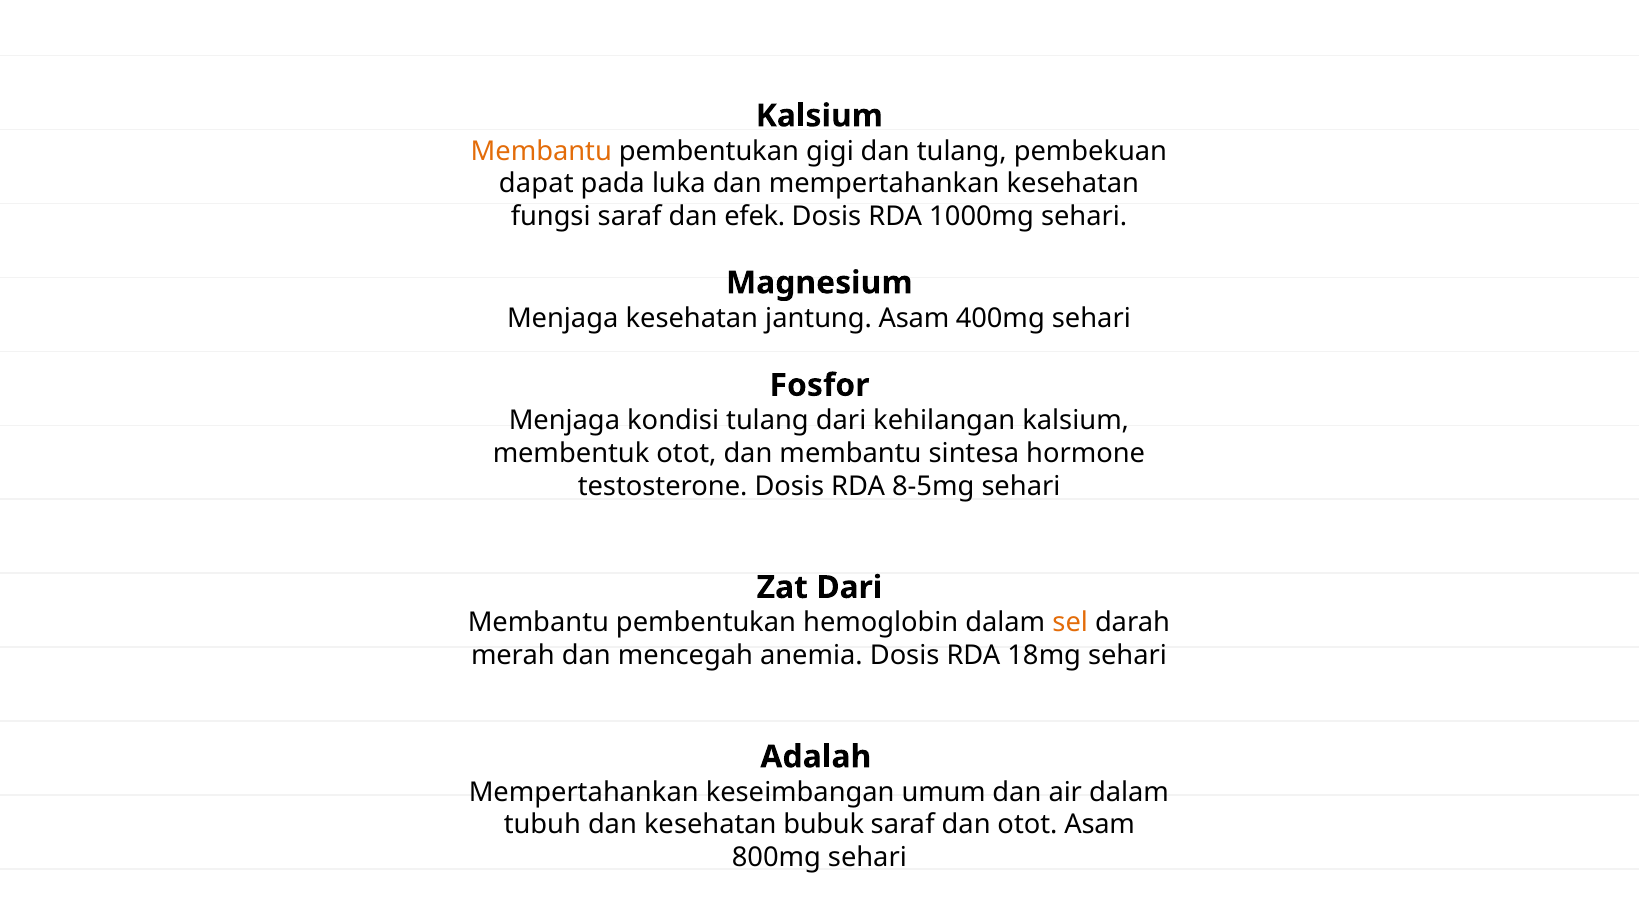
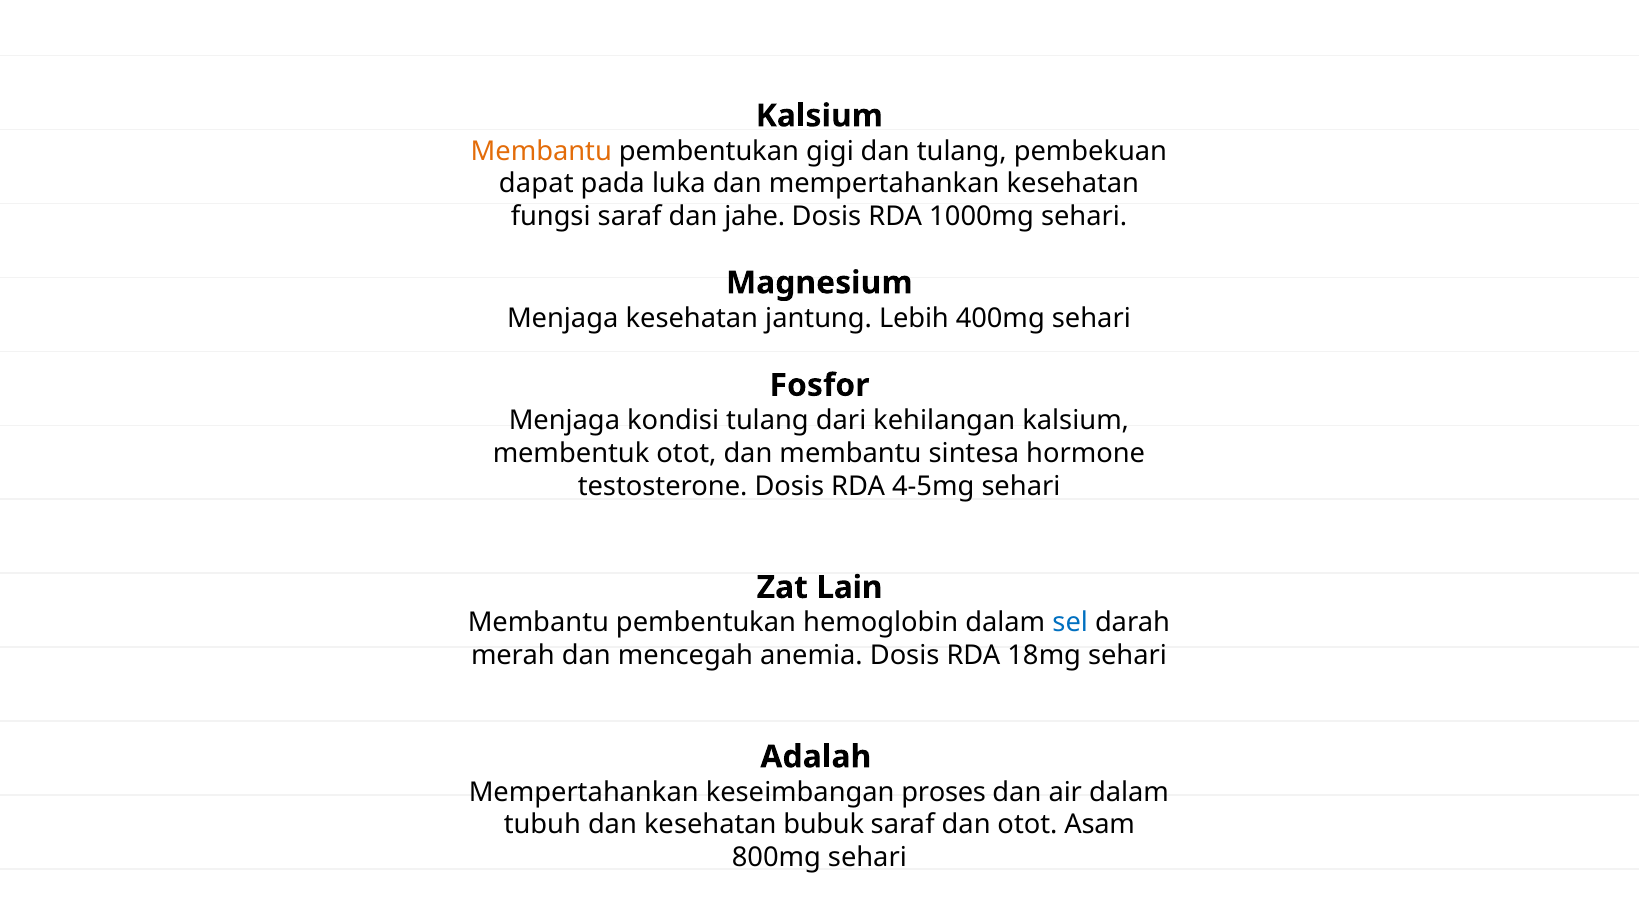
efek: efek -> jahe
jantung Asam: Asam -> Lebih
8-5mg: 8-5mg -> 4-5mg
Zat Dari: Dari -> Lain
sel colour: orange -> blue
umum: umum -> proses
